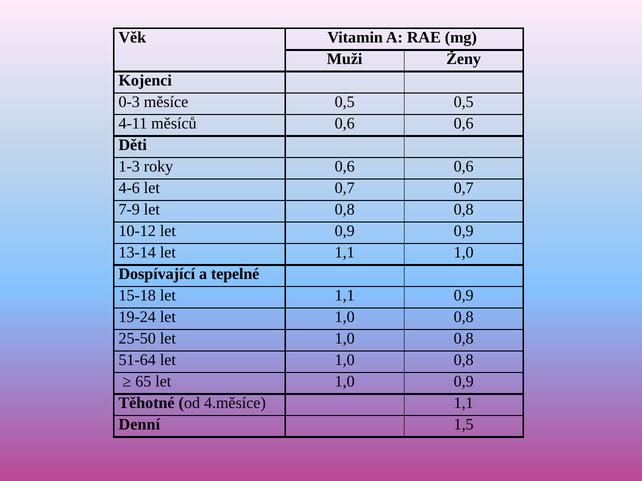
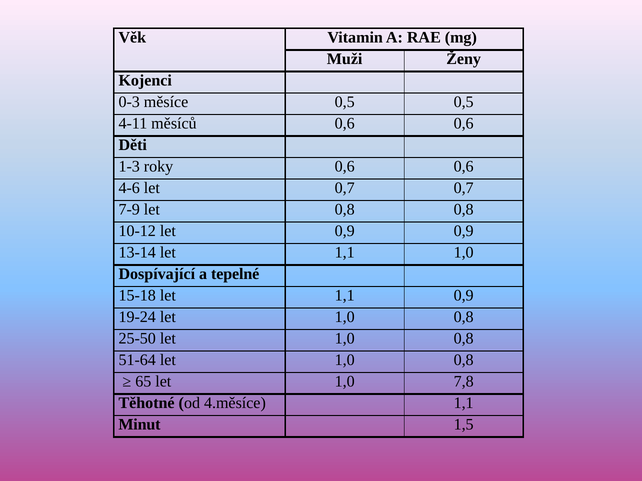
1,0 0,9: 0,9 -> 7,8
Denní: Denní -> Minut
